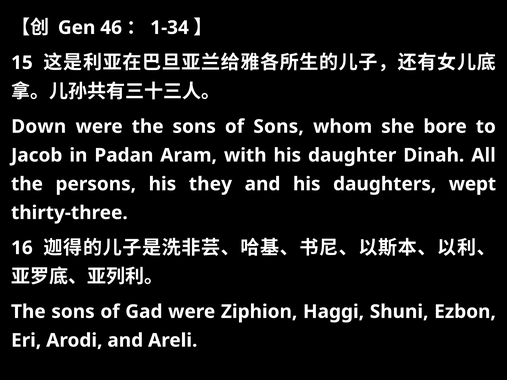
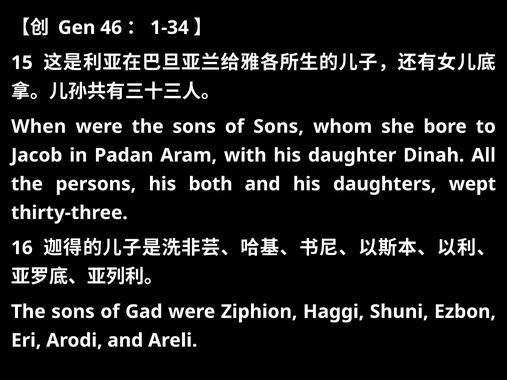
Down: Down -> When
they: they -> both
